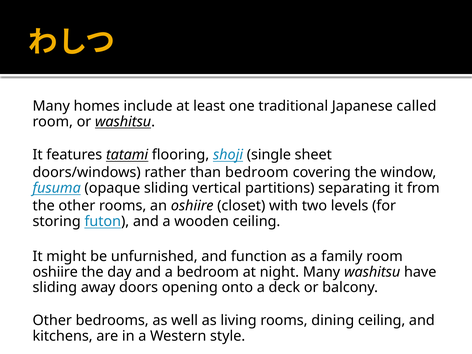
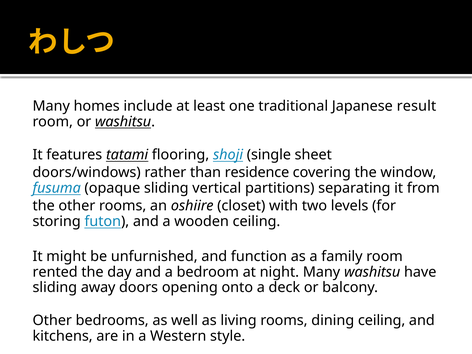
called: called -> result
than bedroom: bedroom -> residence
oshiire at (55, 272): oshiire -> rented
